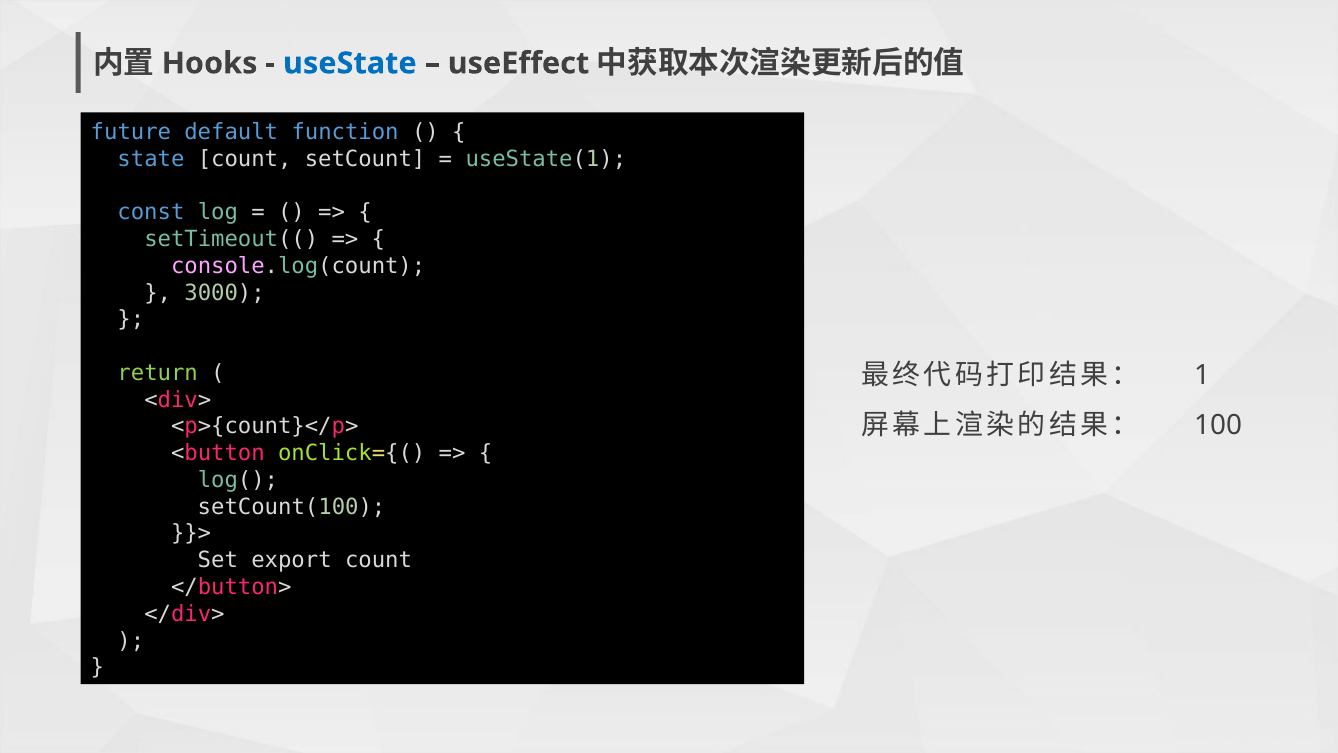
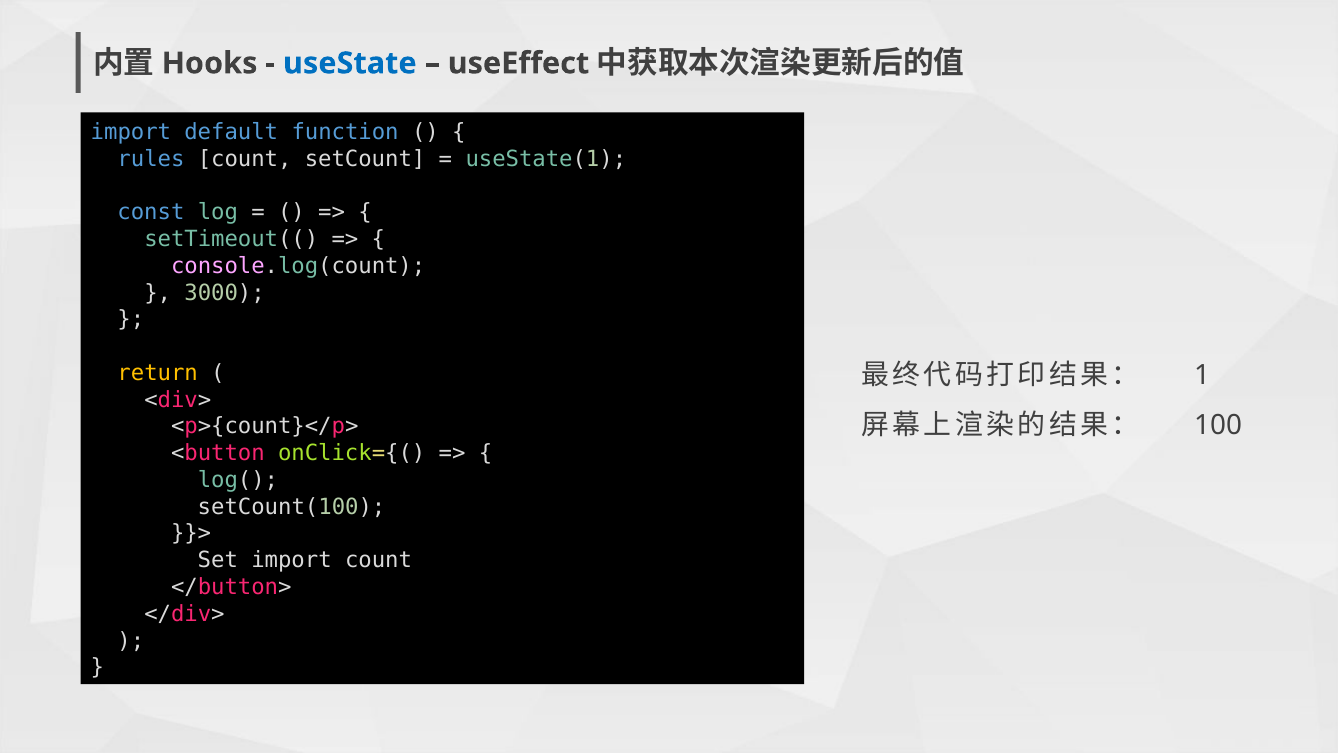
future at (131, 132): future -> import
state: state -> rules
return colour: light green -> yellow
Set export: export -> import
